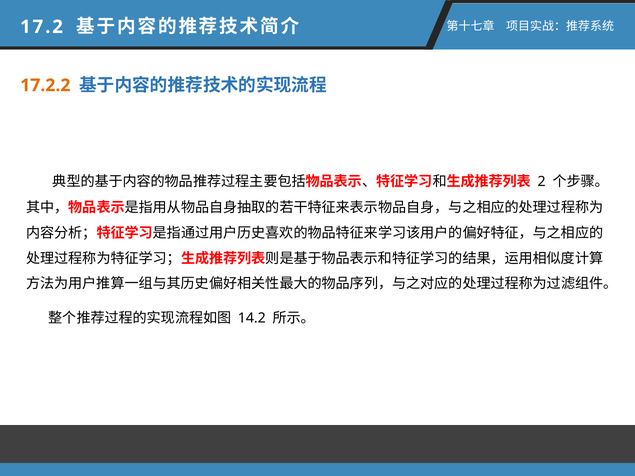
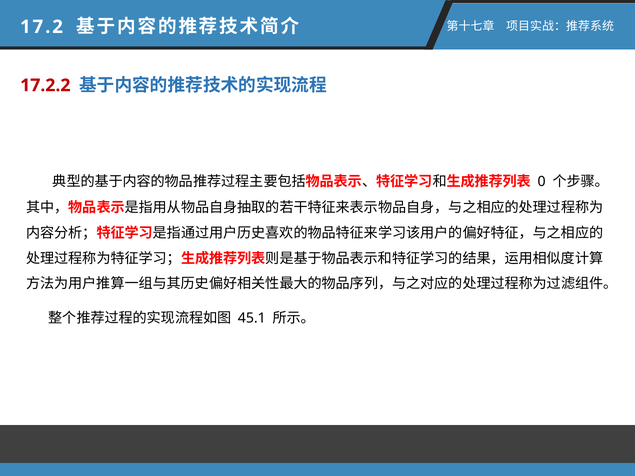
17.2.2 colour: orange -> red
2: 2 -> 0
14.2: 14.2 -> 45.1
